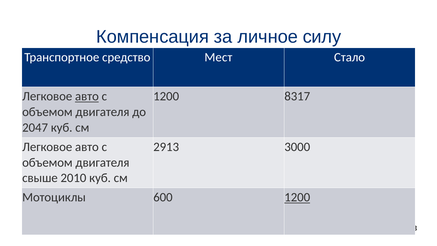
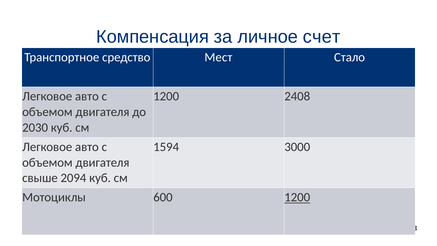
силу: силу -> счет
авто at (87, 96) underline: present -> none
8317: 8317 -> 2408
2047: 2047 -> 2030
2913: 2913 -> 1594
2010: 2010 -> 2094
